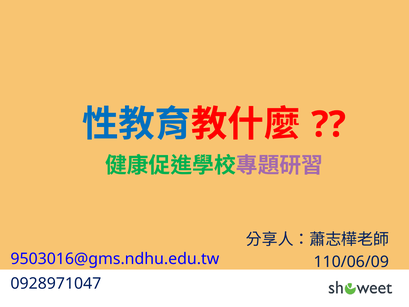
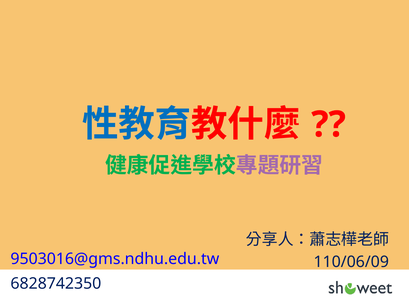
0928971047: 0928971047 -> 6828742350
